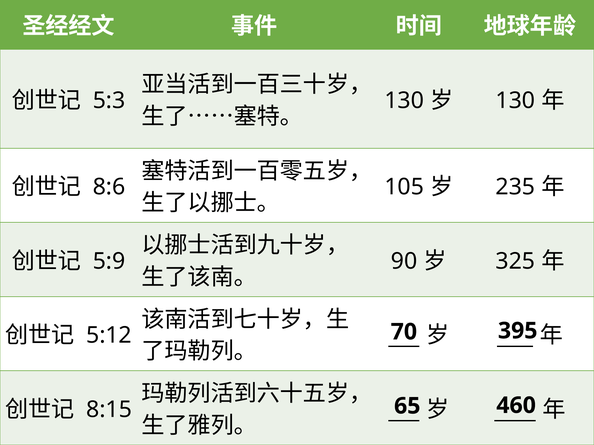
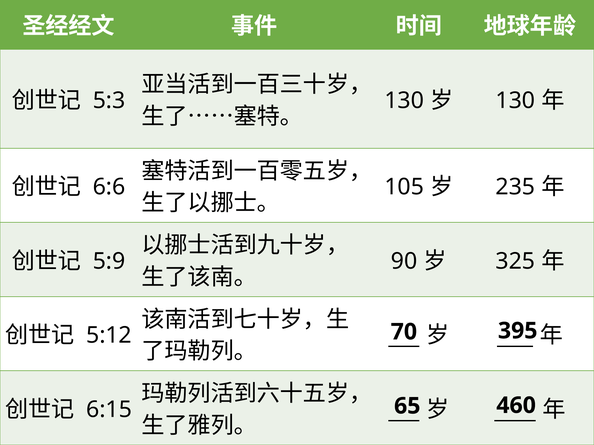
8:6: 8:6 -> 6:6
8:15: 8:15 -> 6:15
